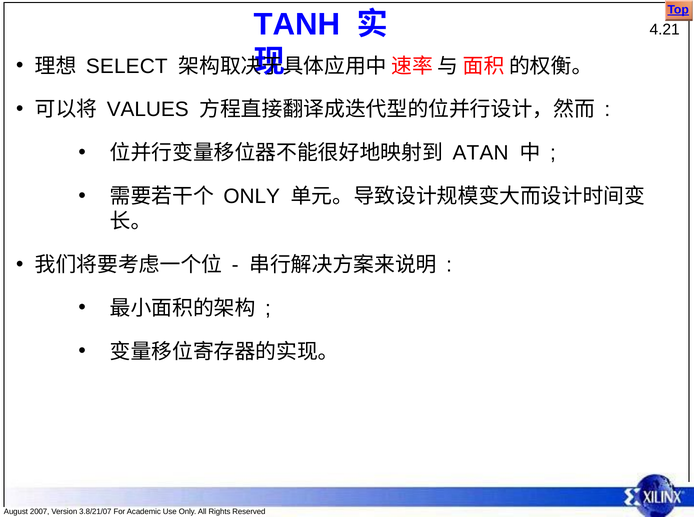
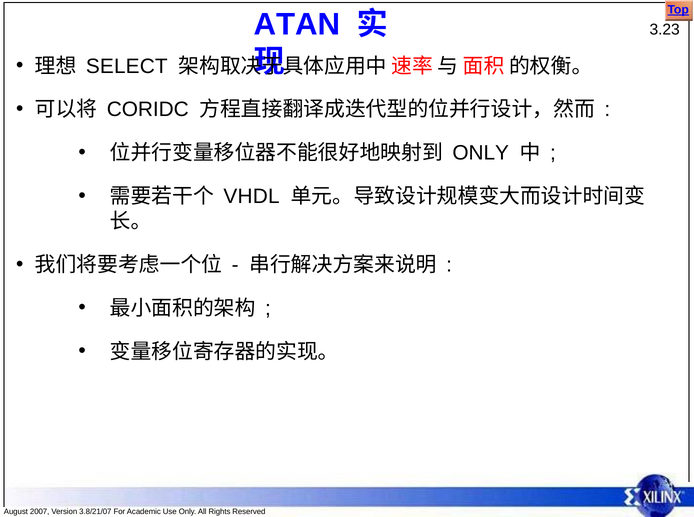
TANH: TANH -> ATAN
4.21: 4.21 -> 3.23
VALUES: VALUES -> CORIDC
ATAN at (481, 153): ATAN -> ONLY
ONLY at (252, 196): ONLY -> VHDL
